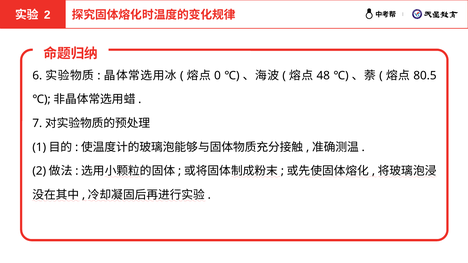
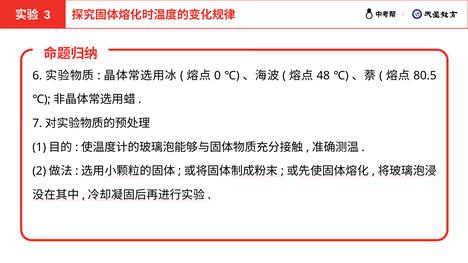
2 at (47, 15): 2 -> 3
